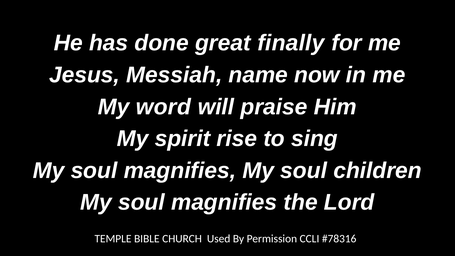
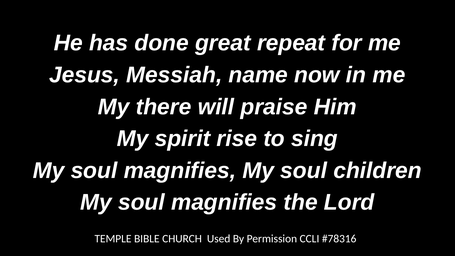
finally: finally -> repeat
word: word -> there
